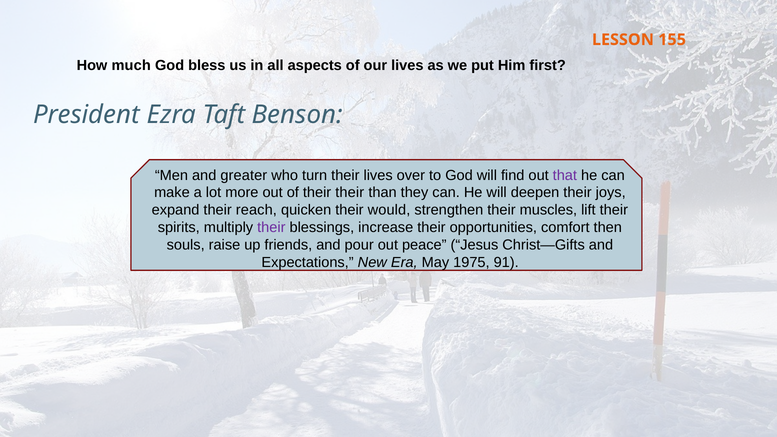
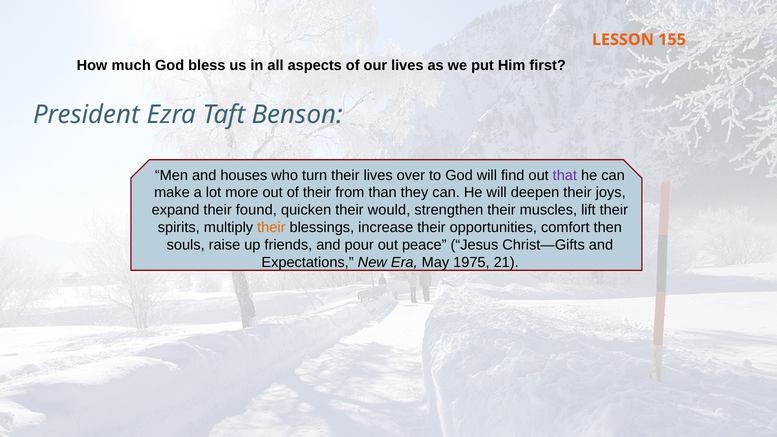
greater: greater -> houses
their their: their -> from
reach: reach -> found
their at (271, 228) colour: purple -> orange
91: 91 -> 21
